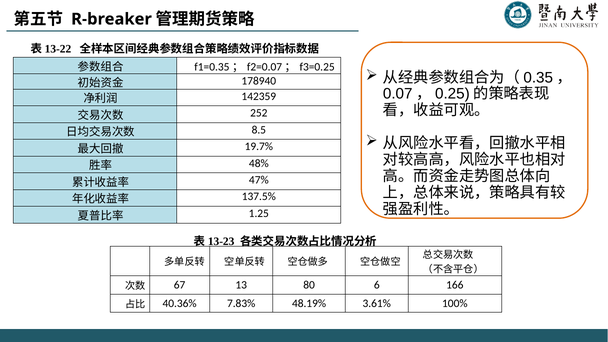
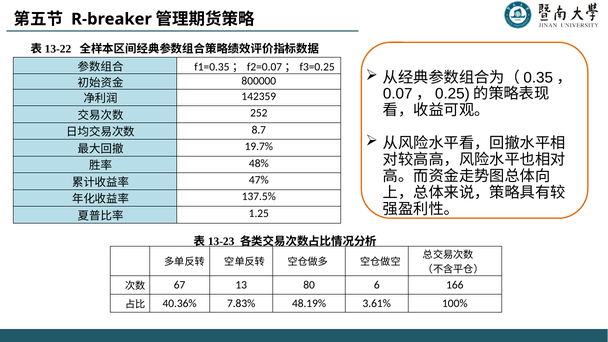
178940: 178940 -> 800000
8.5: 8.5 -> 8.7
